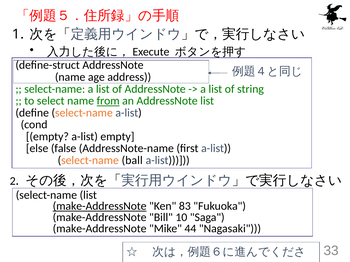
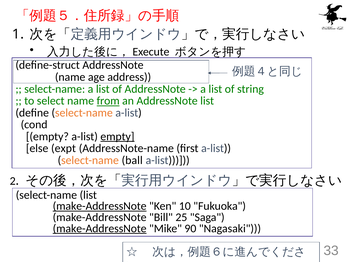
empty at (117, 137) underline: none -> present
false: false -> expt
83: 83 -> 10
10: 10 -> 25
make-AddressNote at (100, 229) underline: none -> present
44: 44 -> 90
